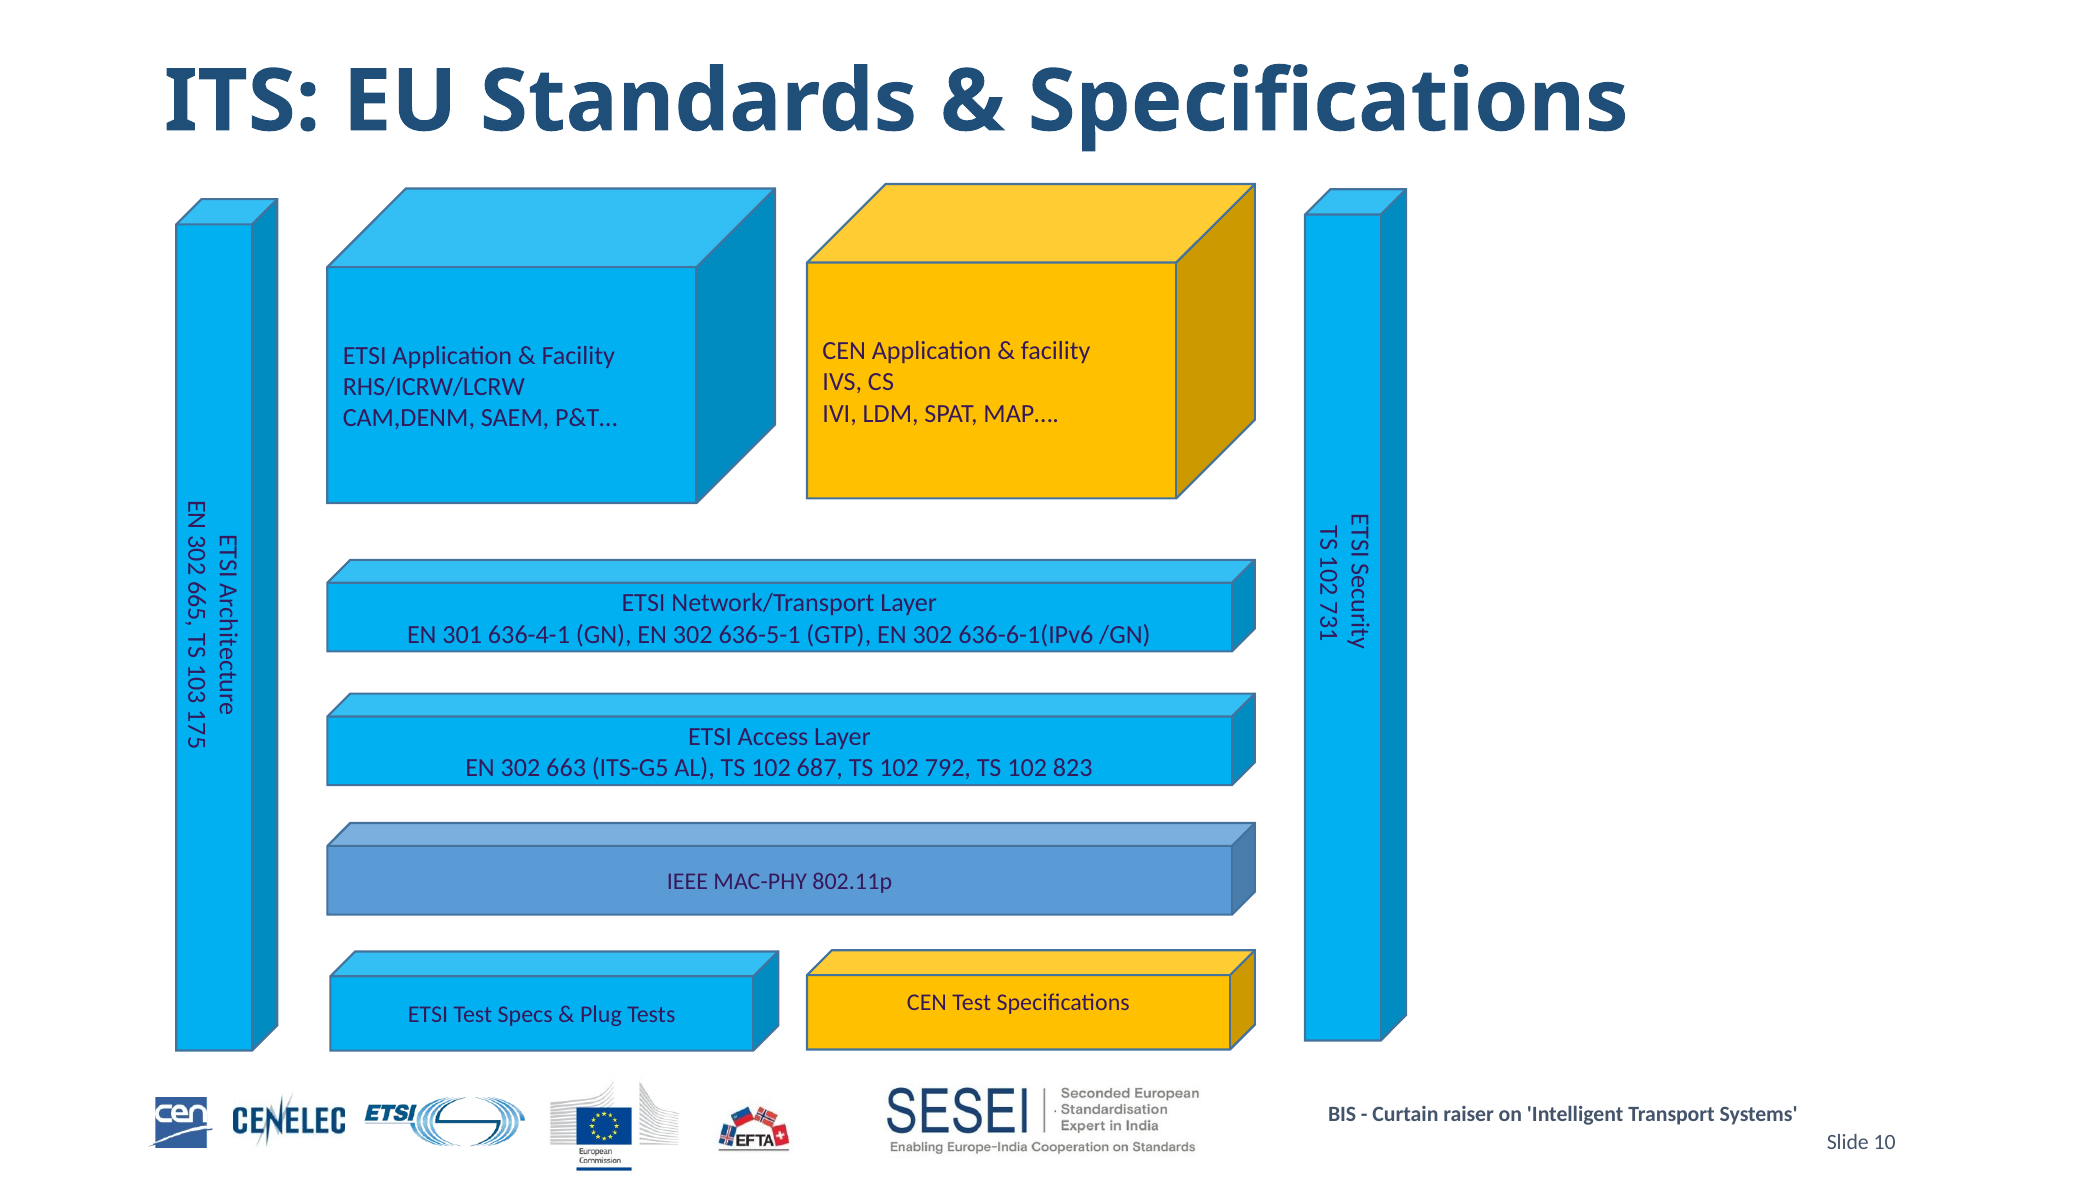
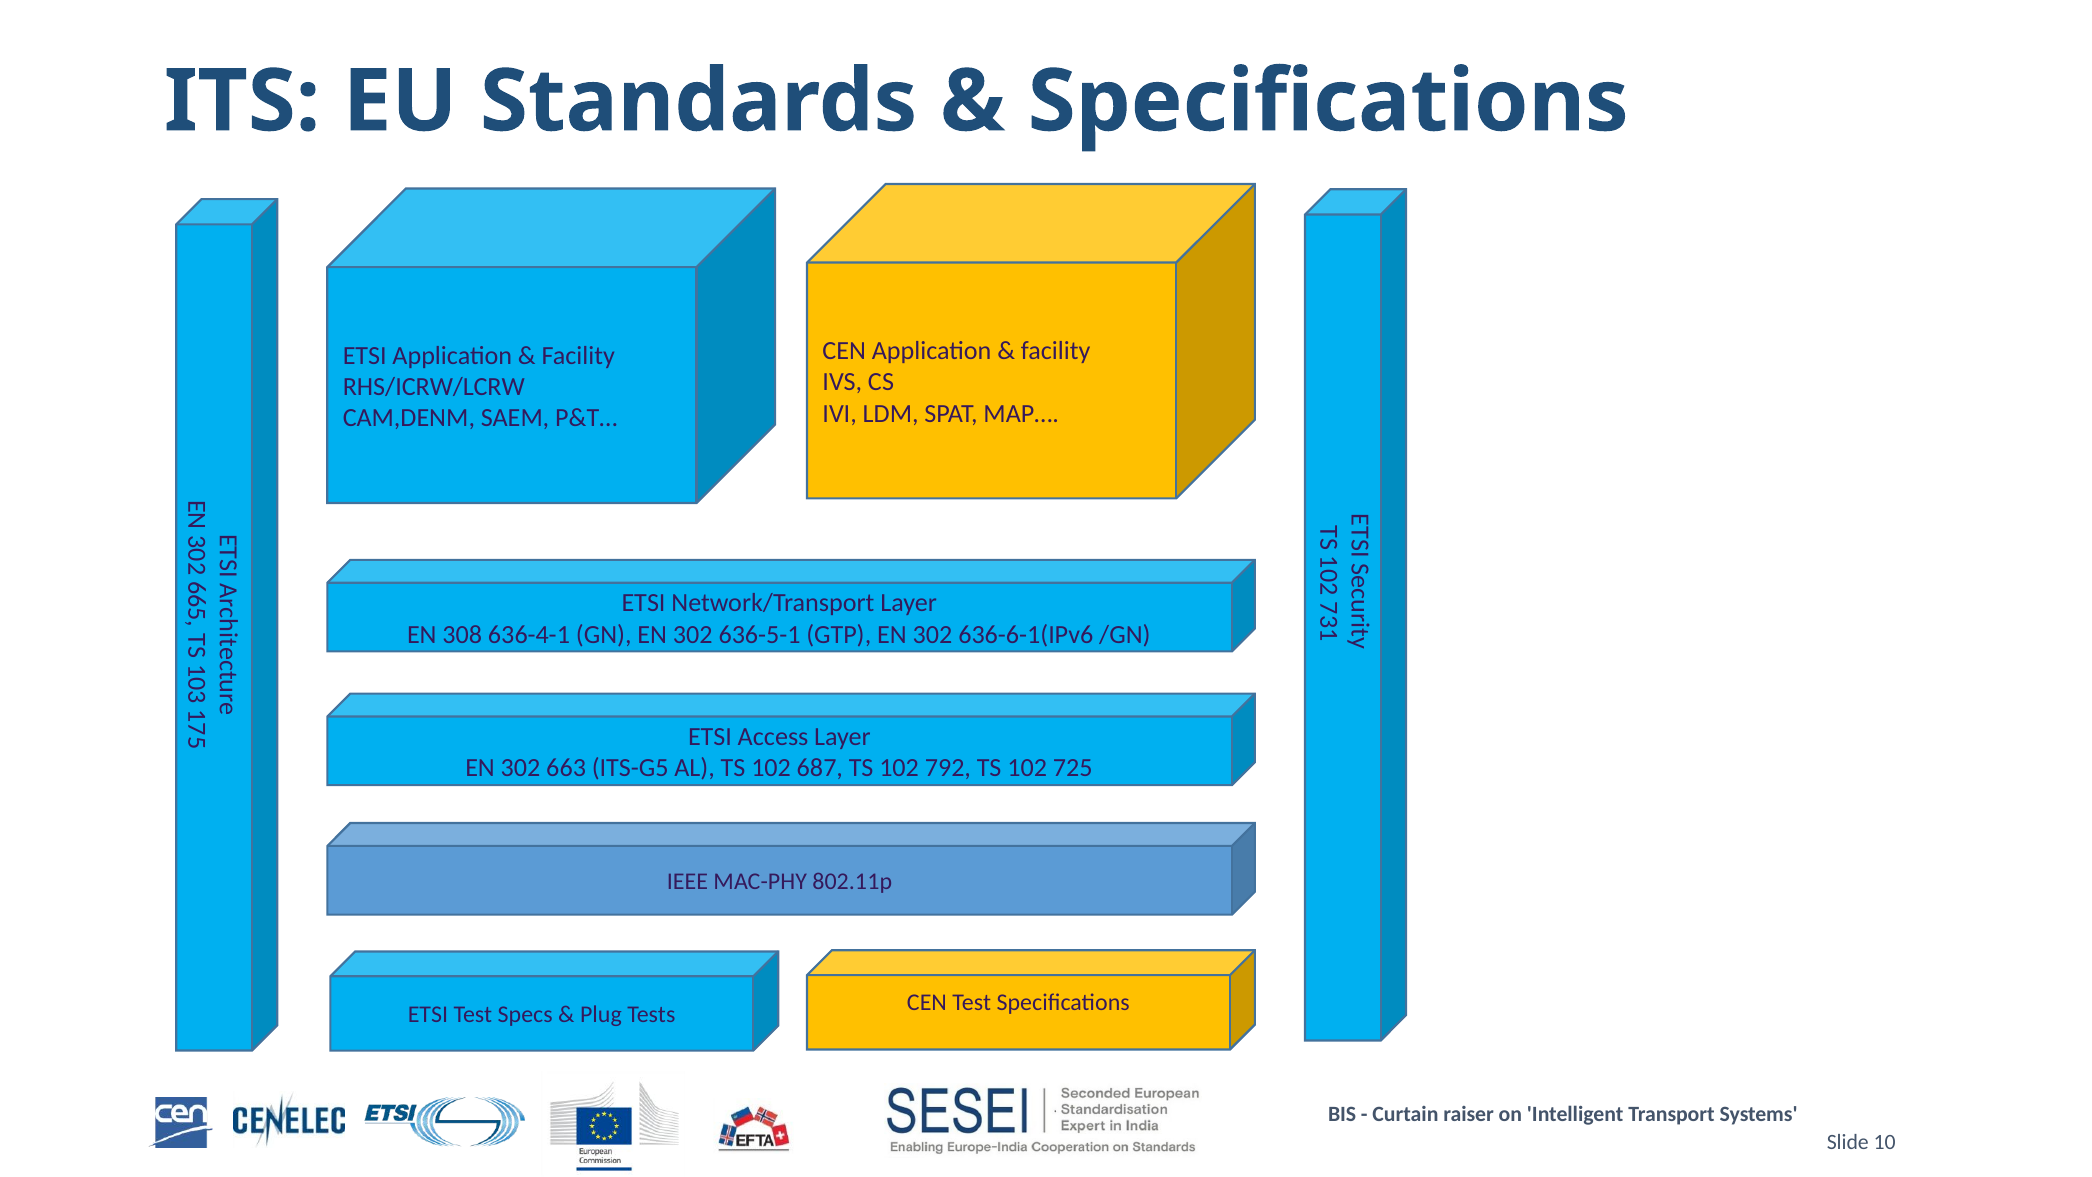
301: 301 -> 308
823: 823 -> 725
